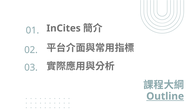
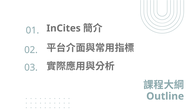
Outline underline: present -> none
